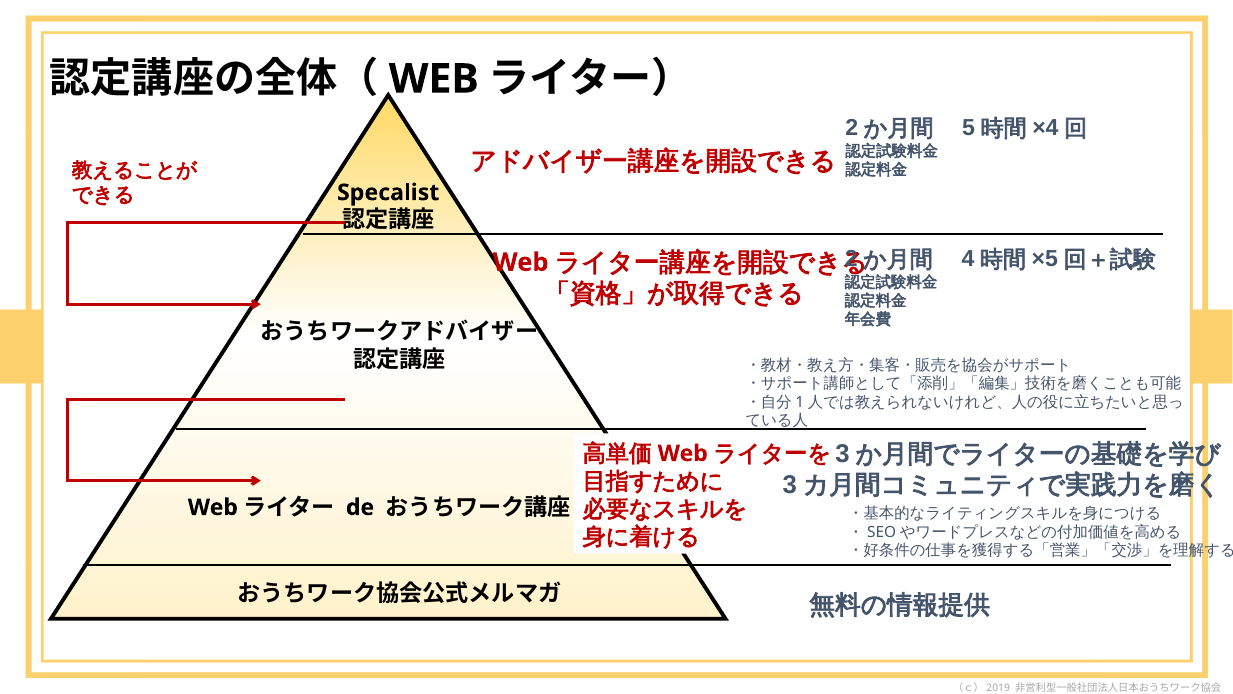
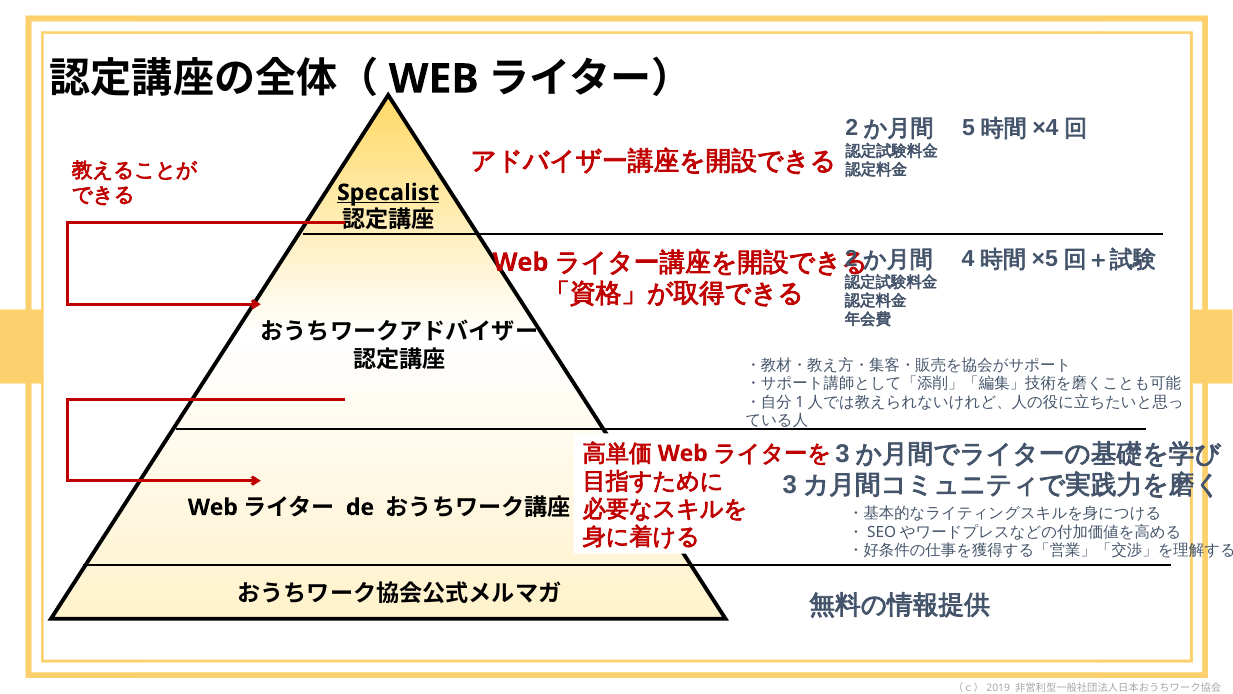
Specalist underline: none -> present
